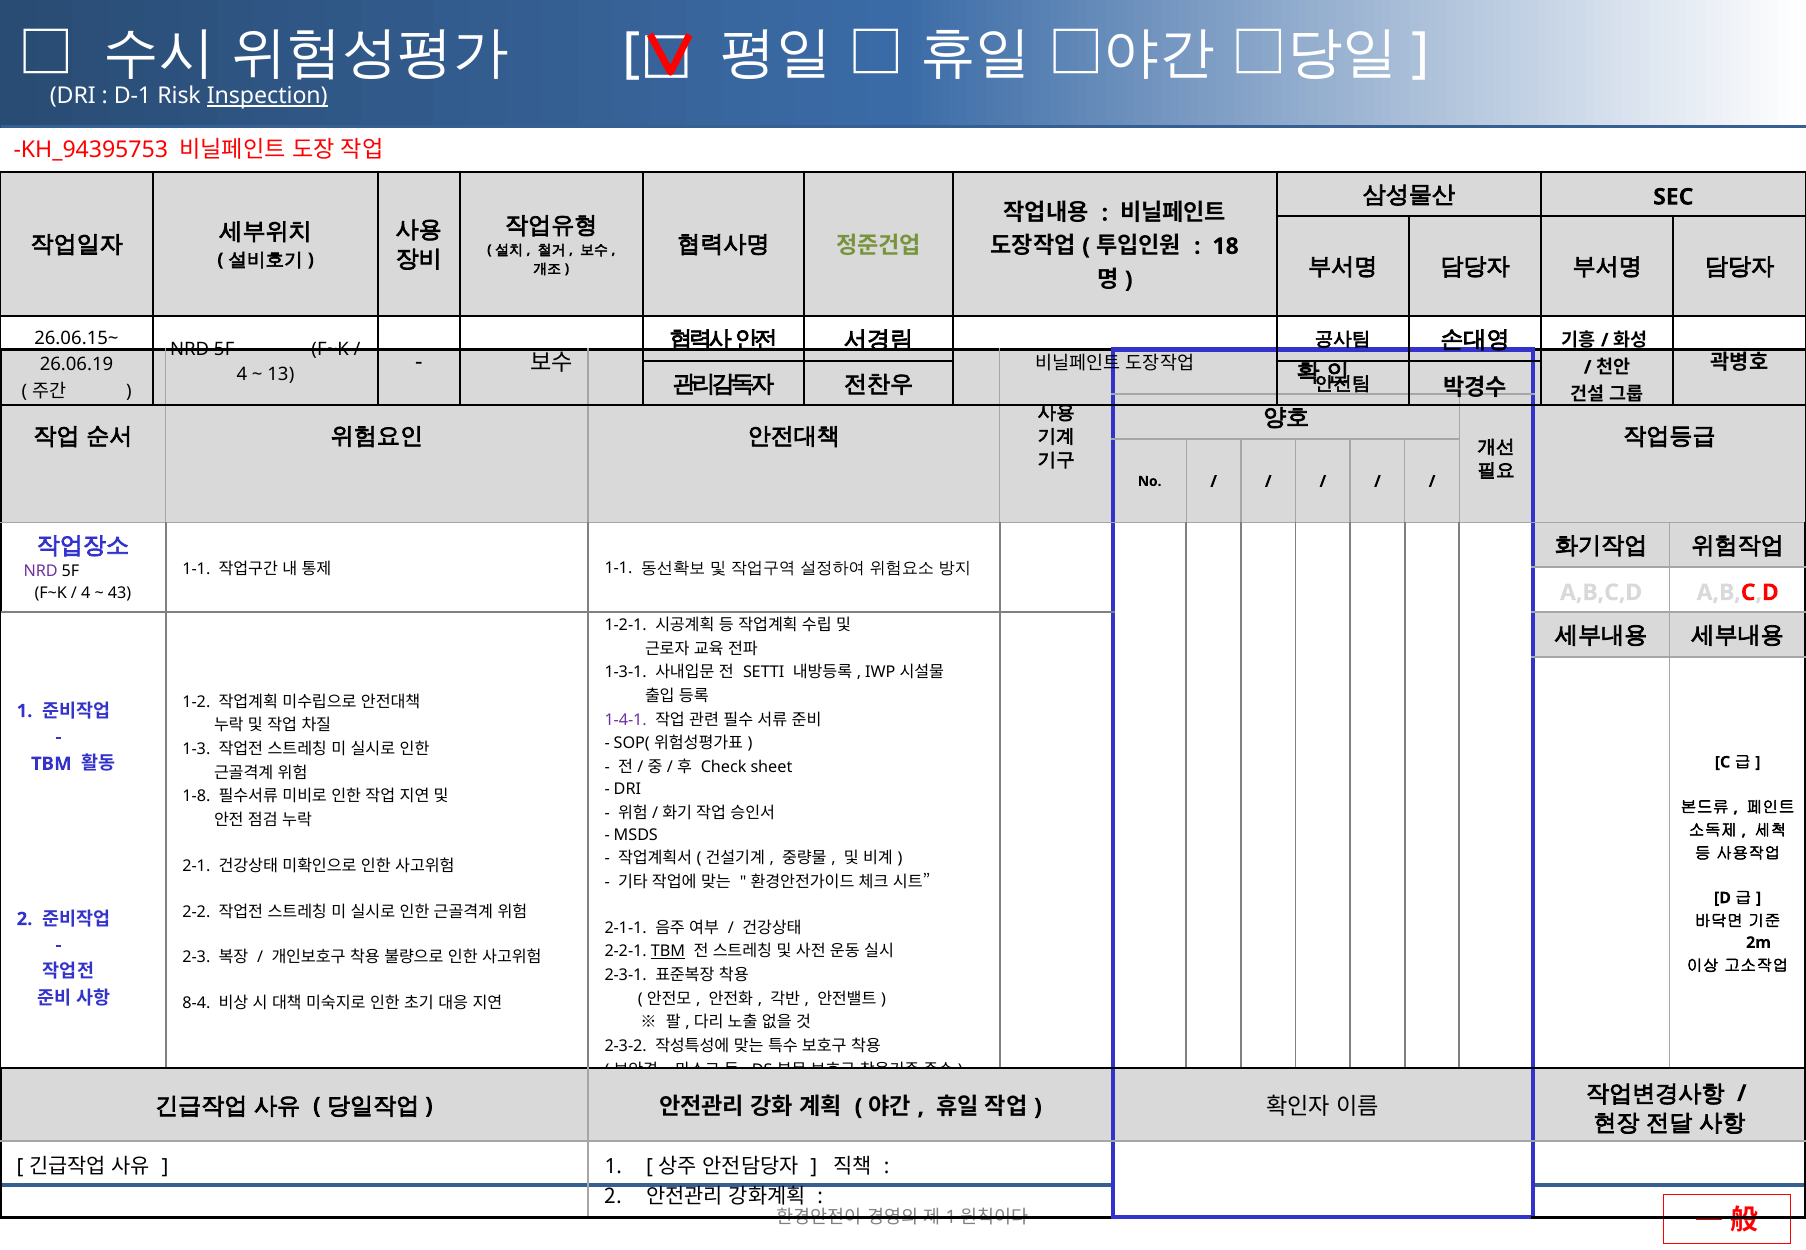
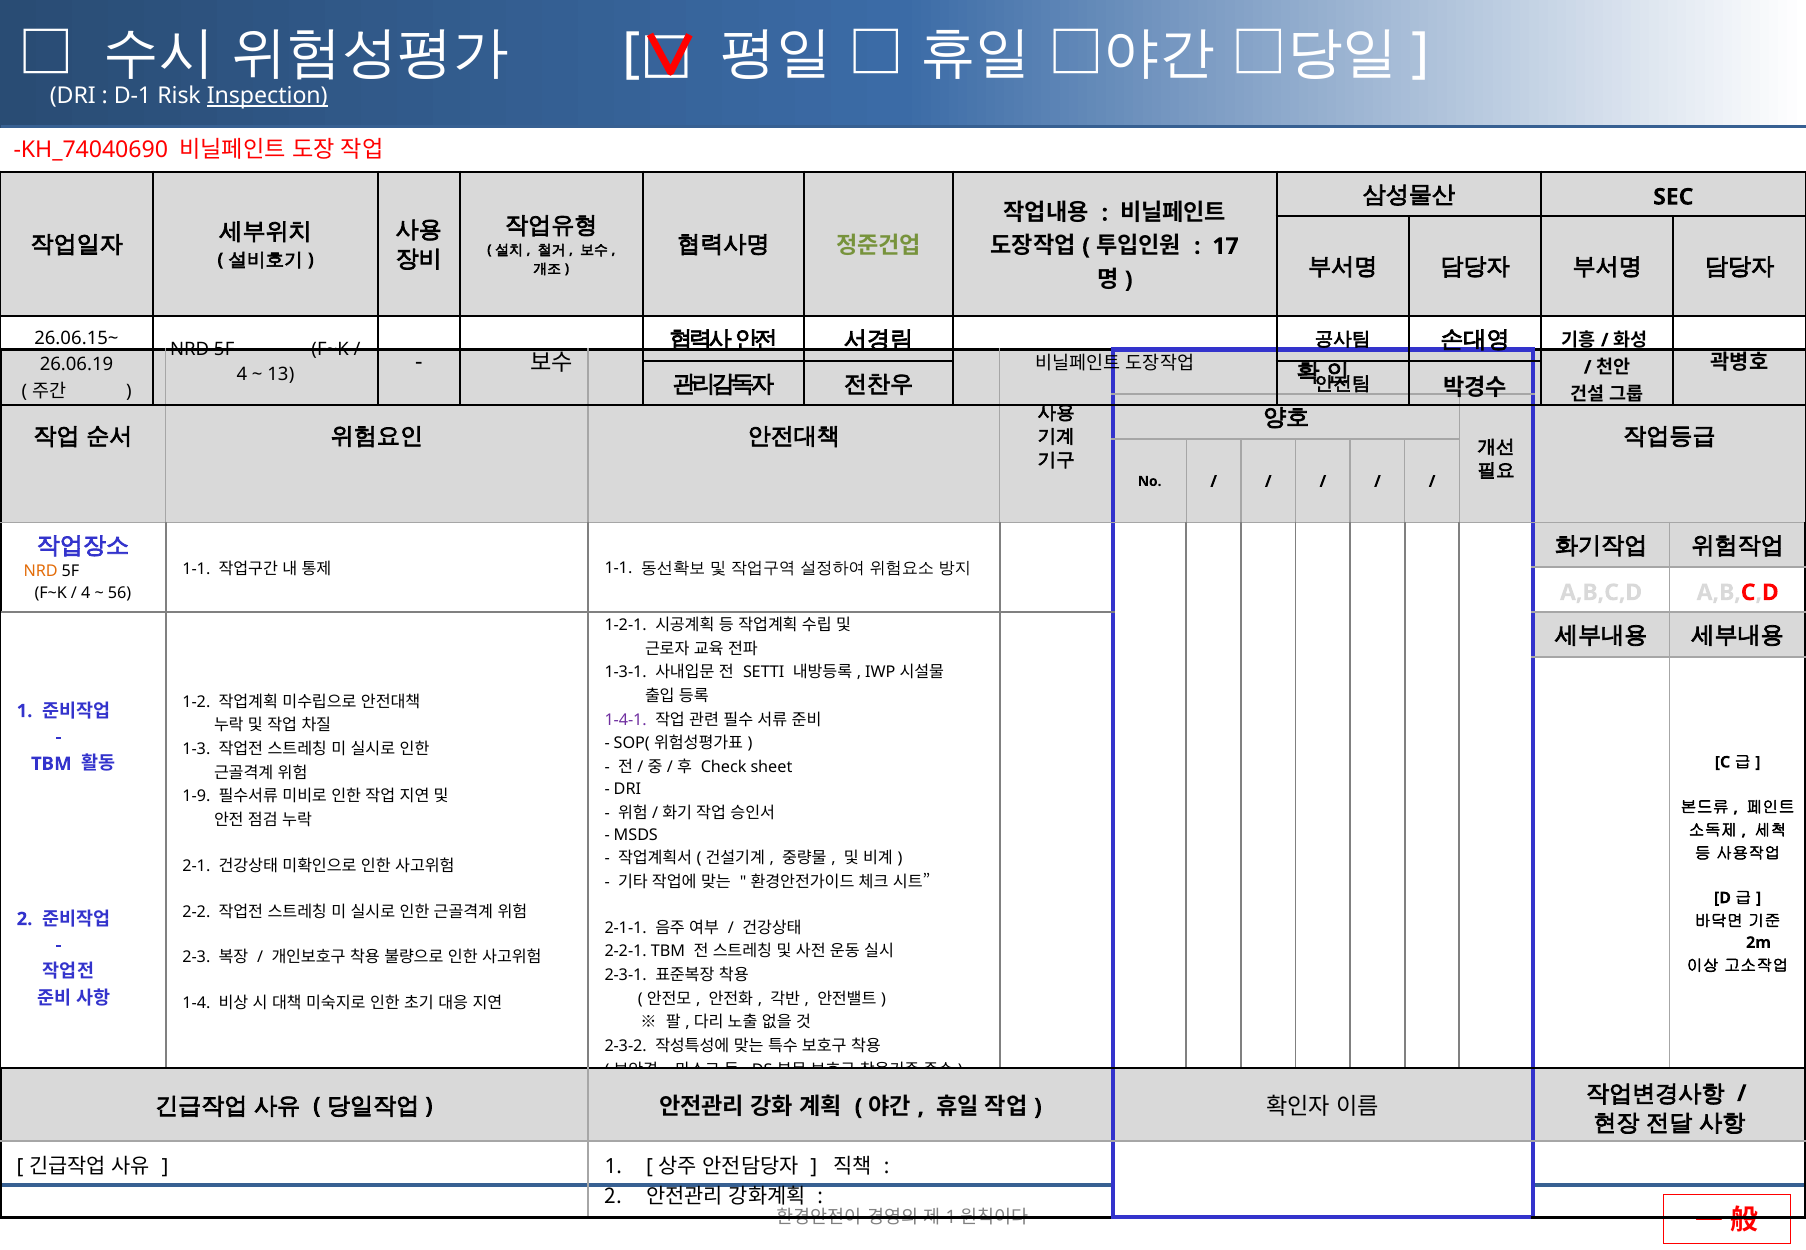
KH_94395753: KH_94395753 -> KH_74040690
18: 18 -> 17
NRD at (41, 572) colour: purple -> orange
43: 43 -> 56
1-8: 1-8 -> 1-9
TBM at (668, 952) underline: present -> none
8-4: 8-4 -> 1-4
